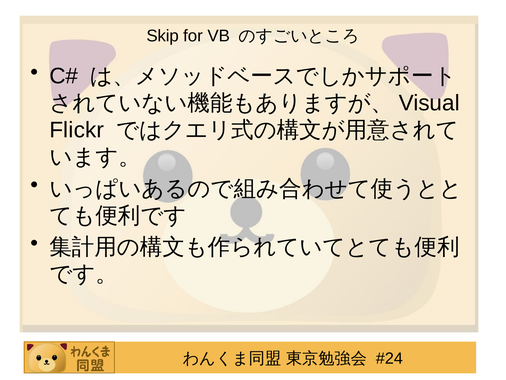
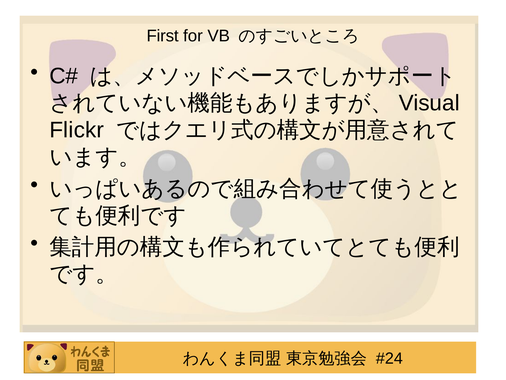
Skip: Skip -> First
